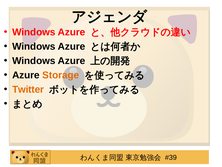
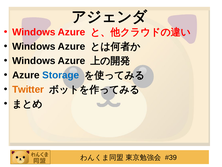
Storage colour: orange -> blue
